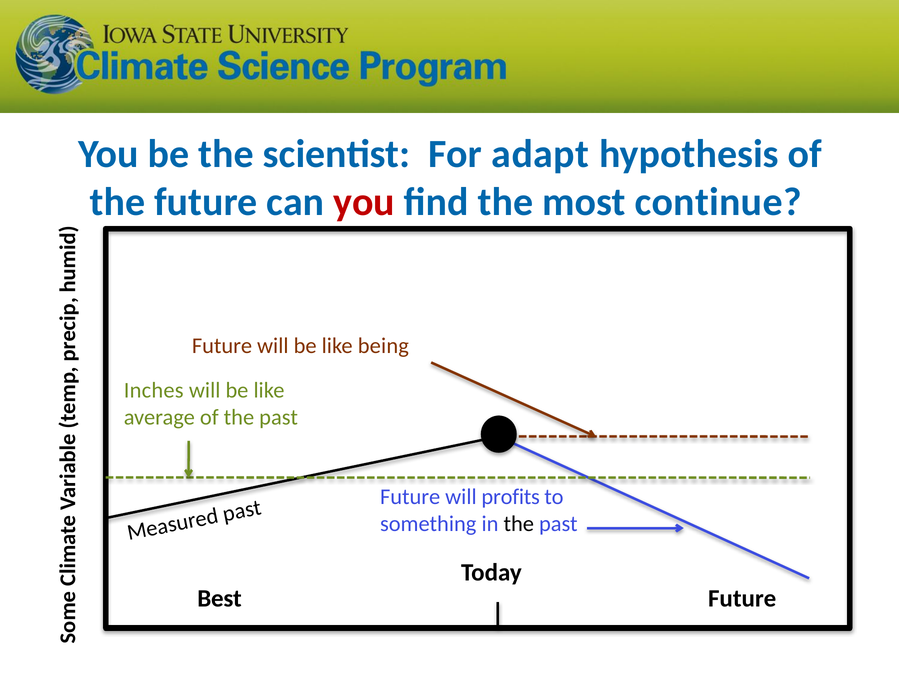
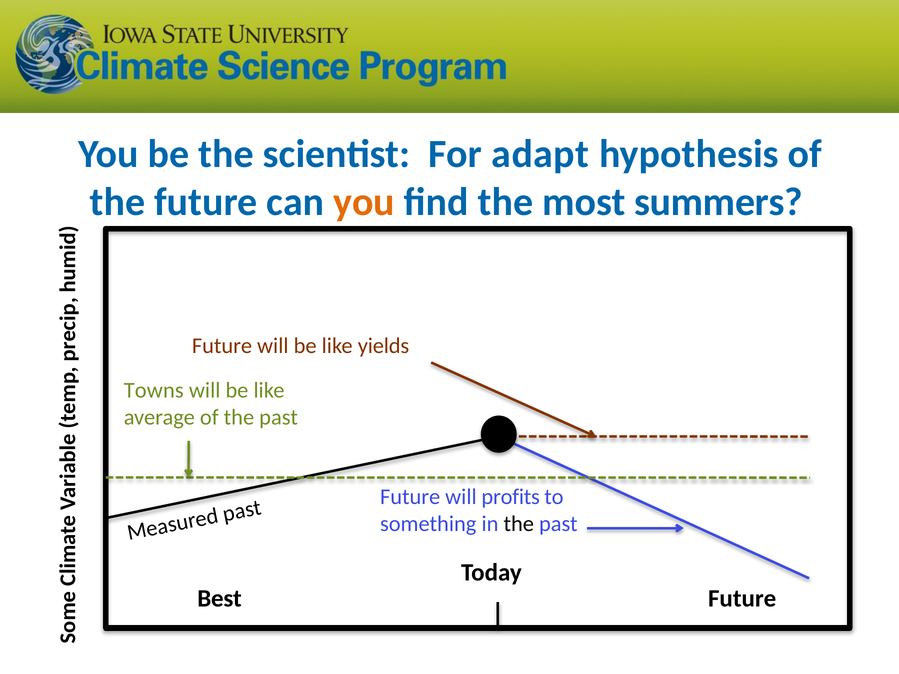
you at (364, 202) colour: red -> orange
continue: continue -> summers
being: being -> yields
Inches: Inches -> Towns
